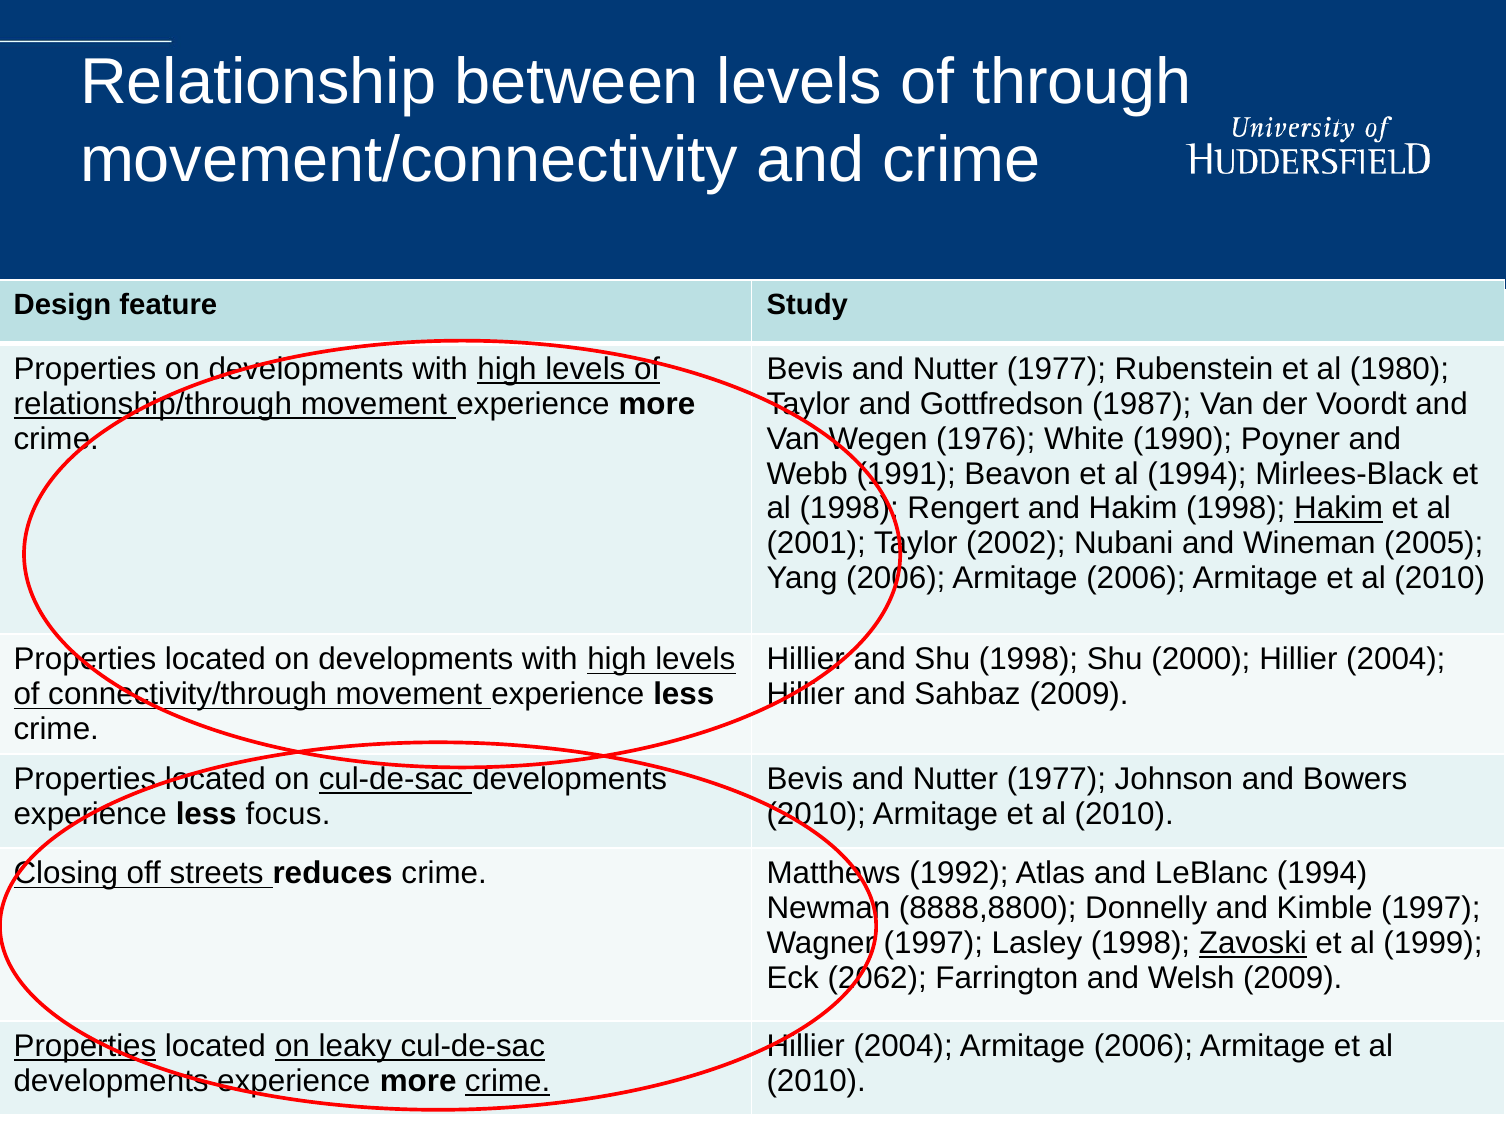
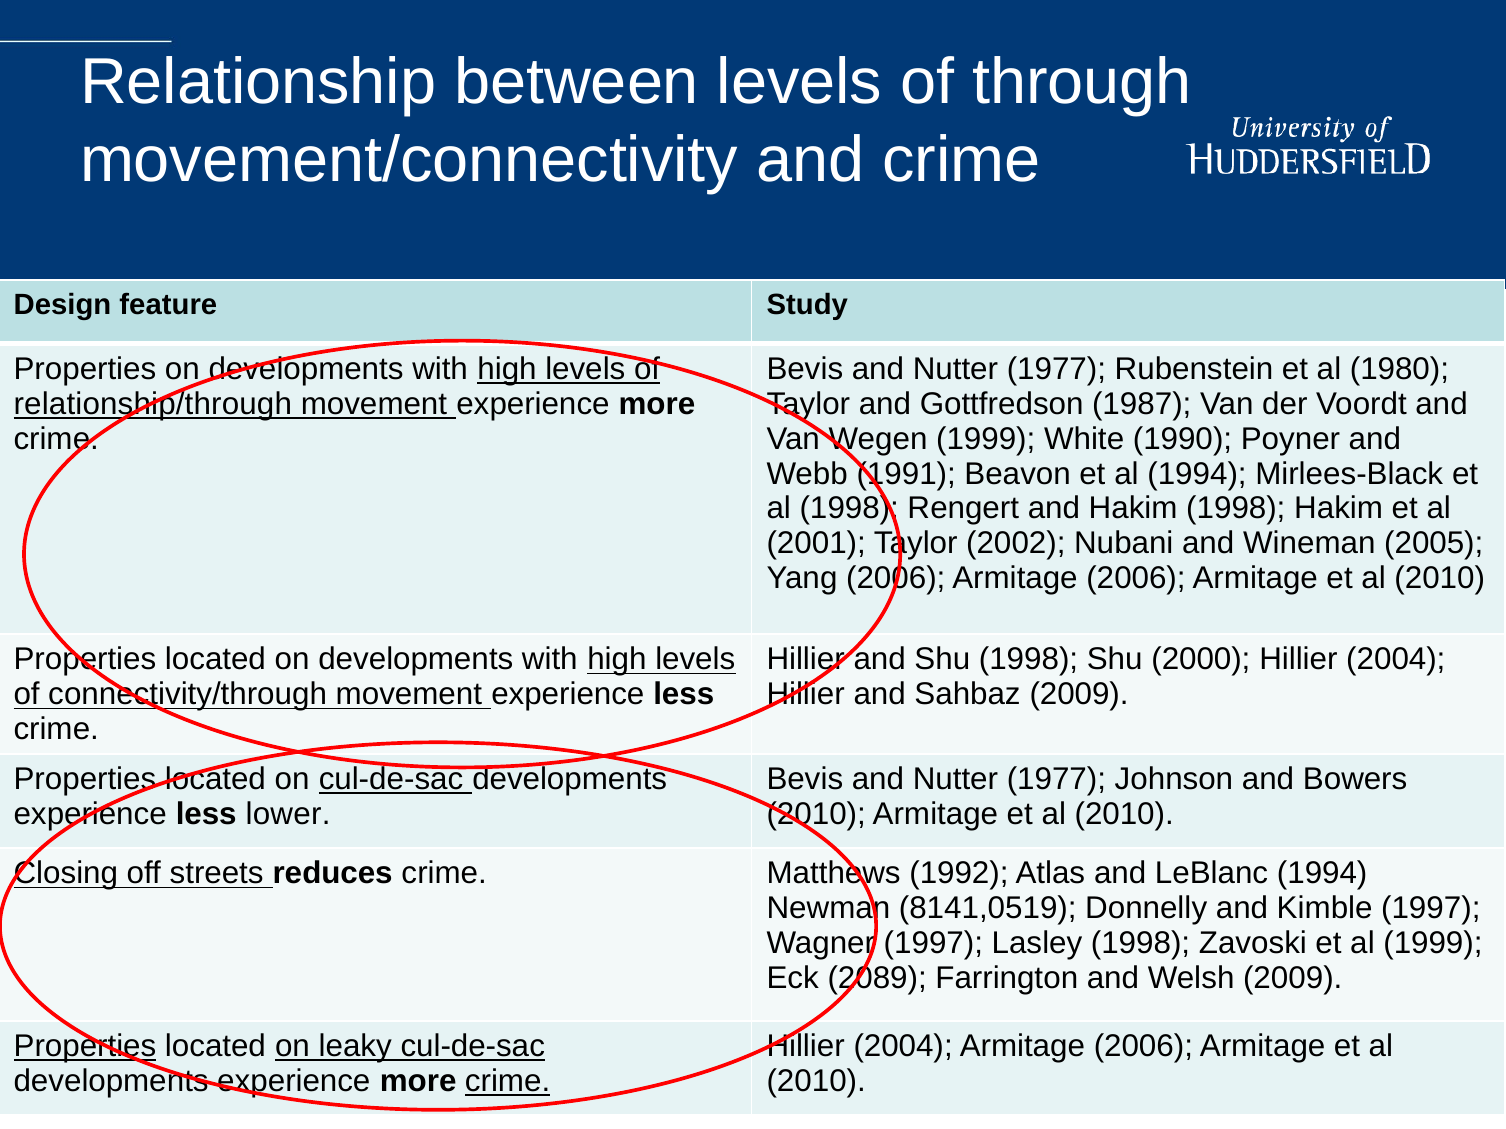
Wegen 1976: 1976 -> 1999
Hakim at (1339, 509) underline: present -> none
focus: focus -> lower
8888,8800: 8888,8800 -> 8141,0519
Zavoski underline: present -> none
2062: 2062 -> 2089
